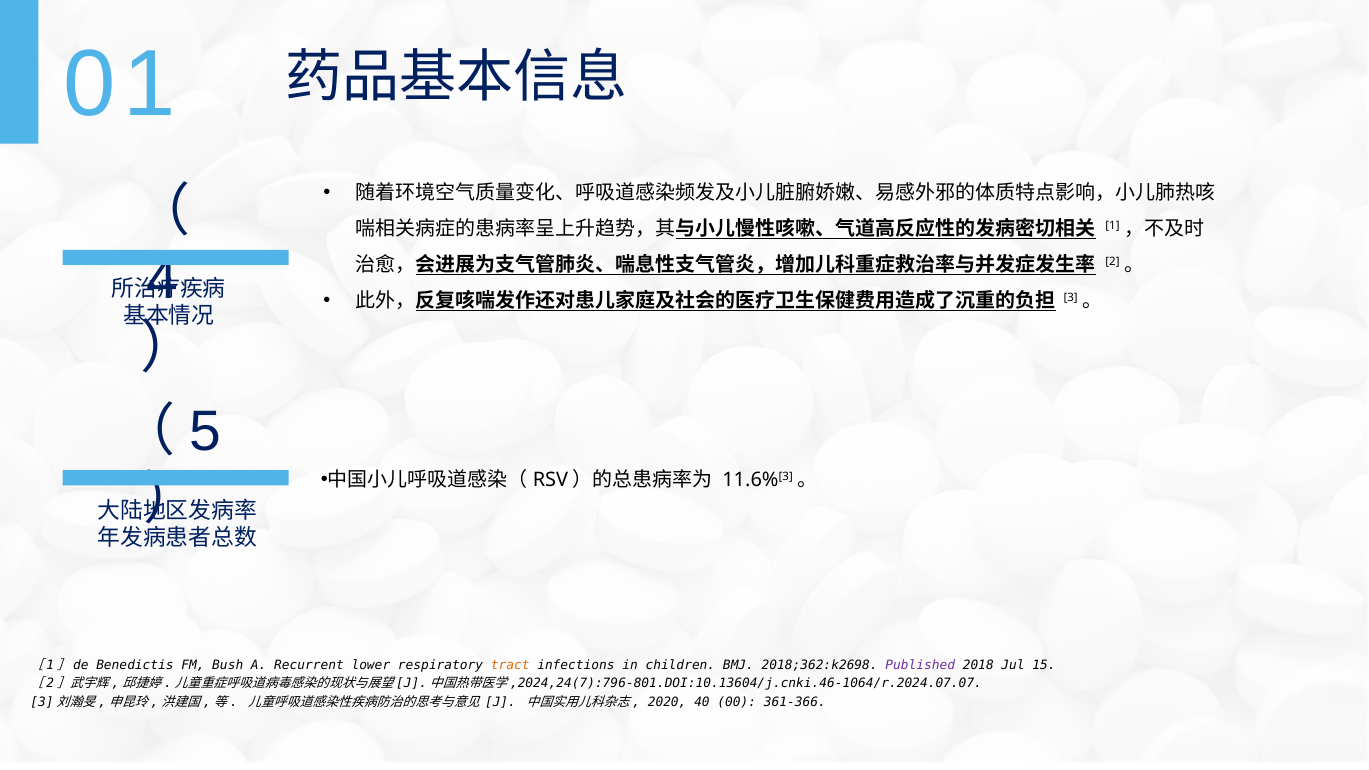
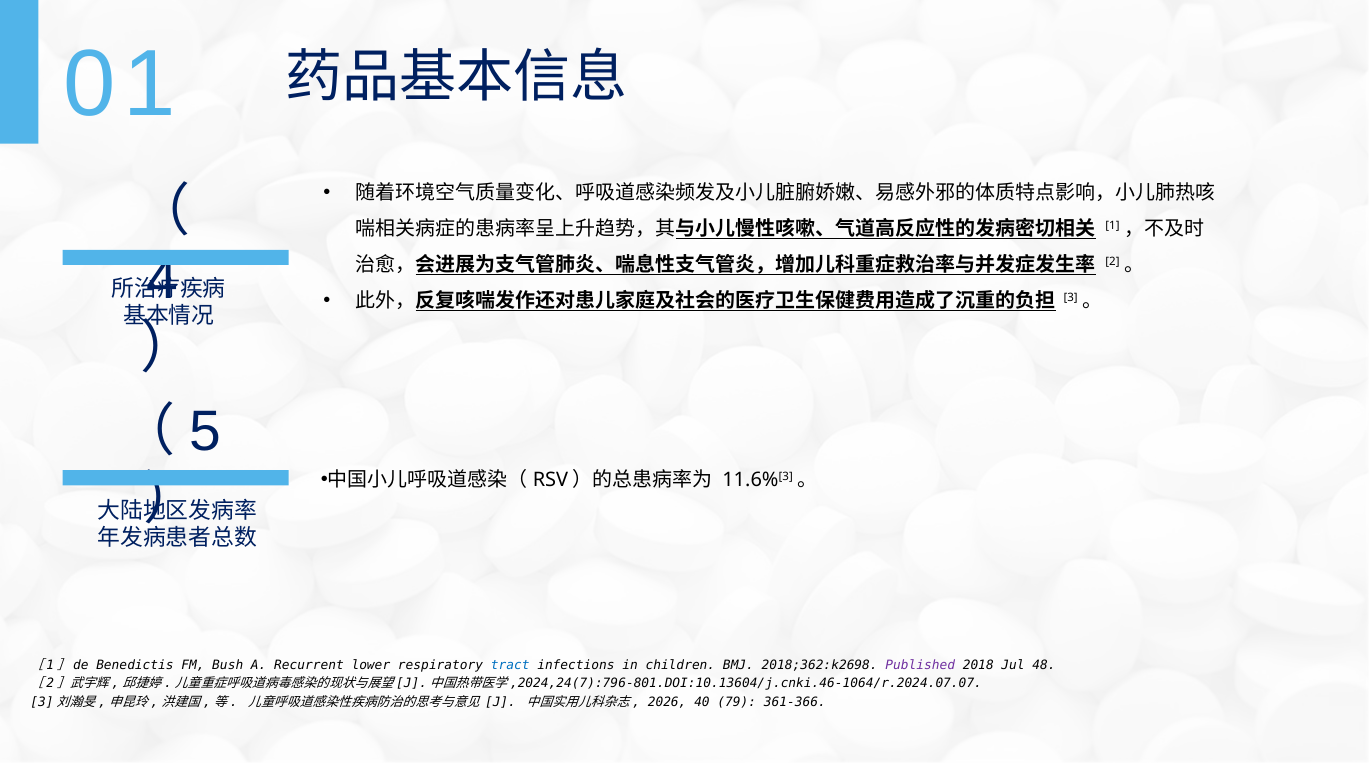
tract colour: orange -> blue
15: 15 -> 48
2020: 2020 -> 2026
00: 00 -> 79
